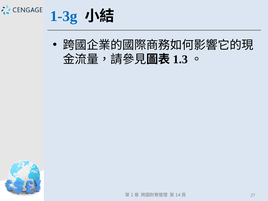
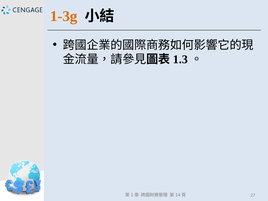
1-3g colour: blue -> orange
